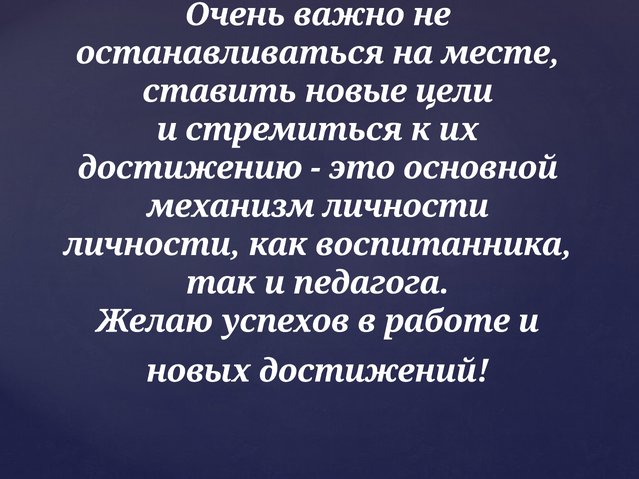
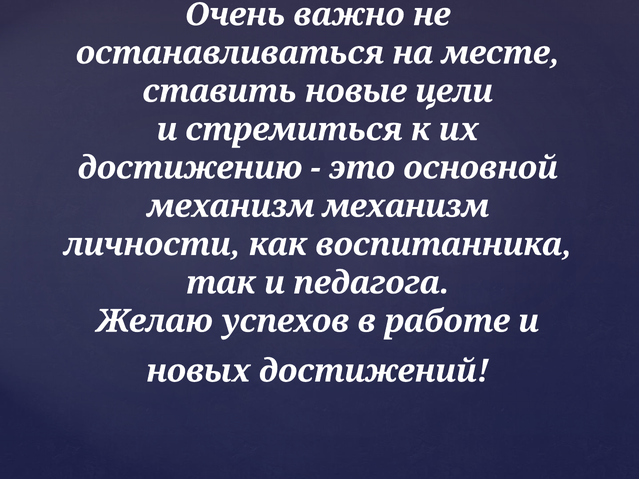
механизм личности: личности -> механизм
